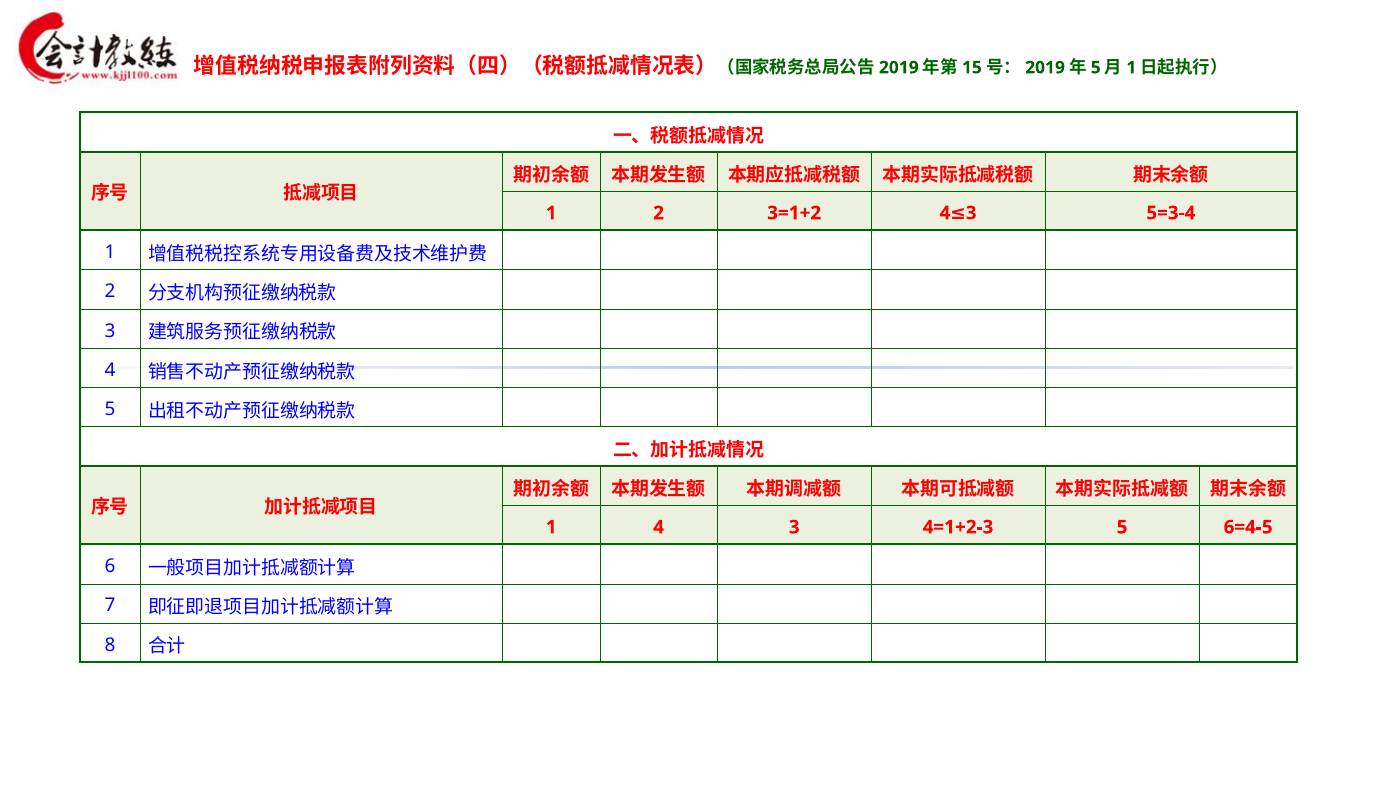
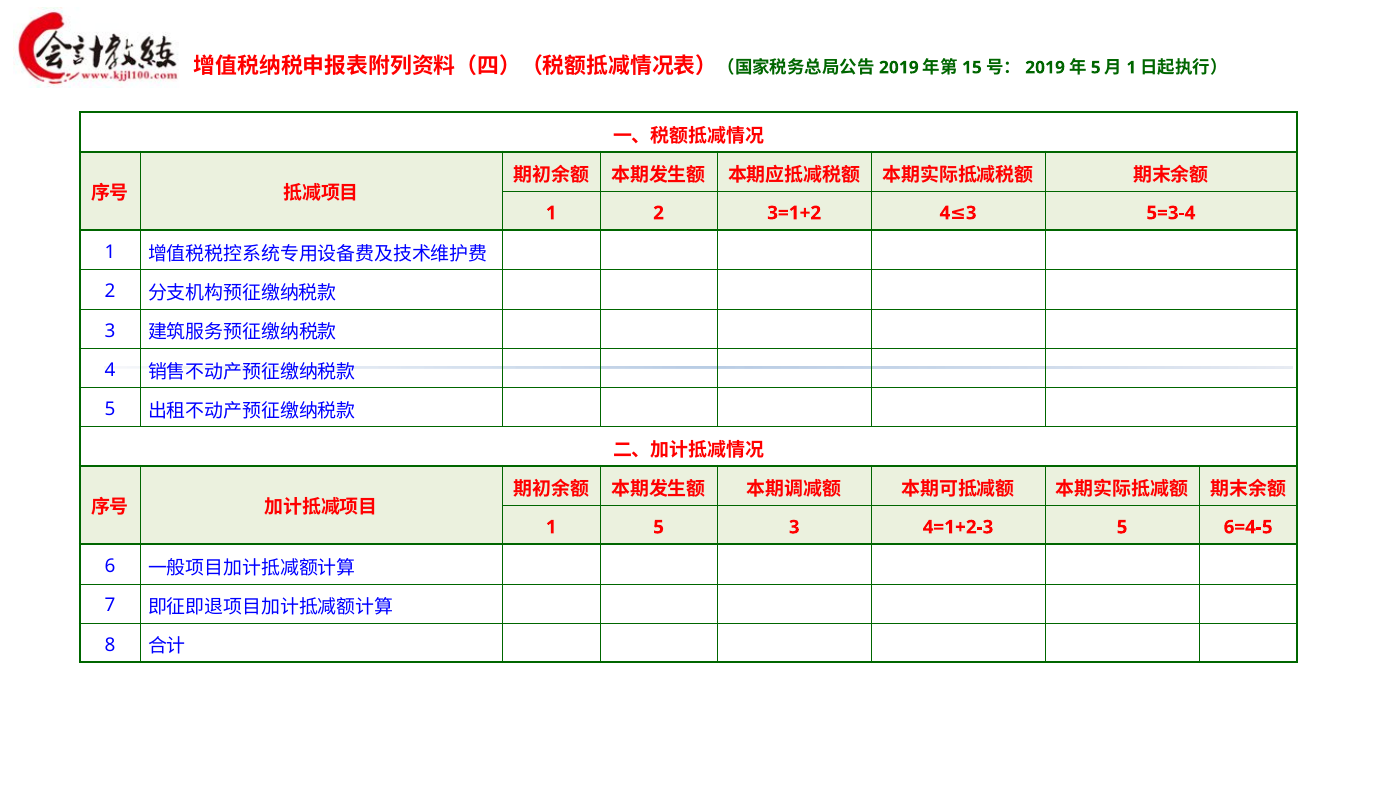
1 4: 4 -> 5
